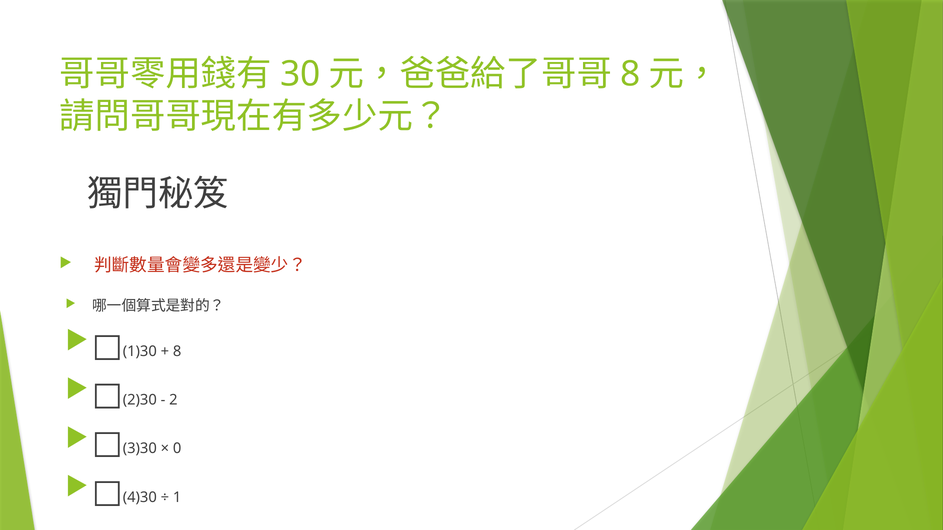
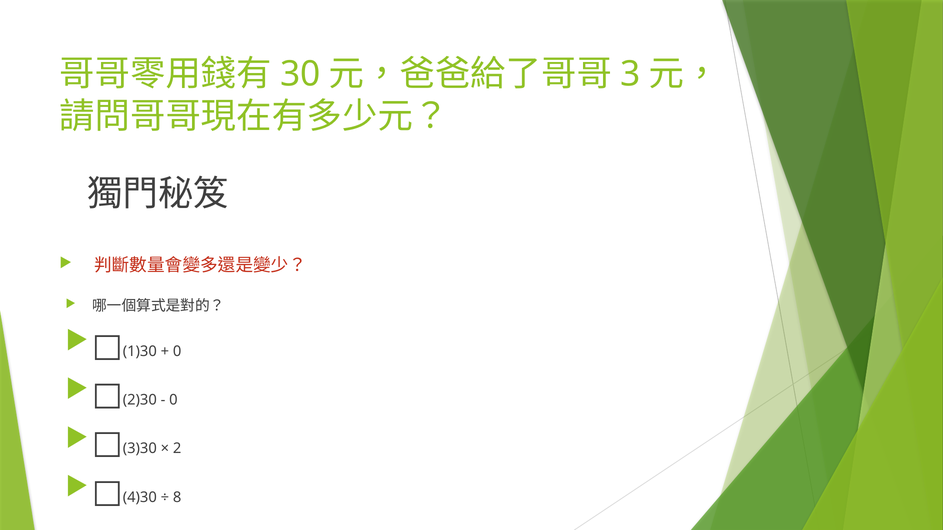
8 at (630, 74): 8 -> 3
8 at (177, 351): 8 -> 0
2 at (173, 400): 2 -> 0
0: 0 -> 2
1: 1 -> 8
